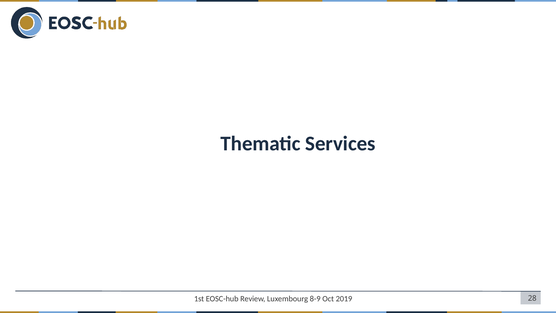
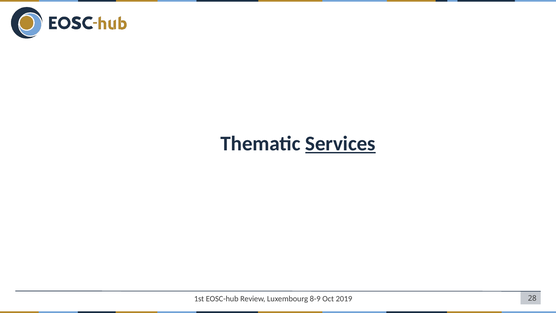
Services underline: none -> present
